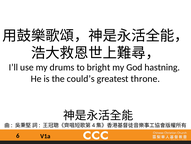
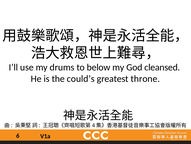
bright: bright -> below
hastning: hastning -> cleansed
